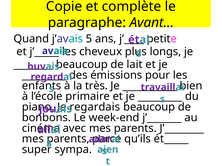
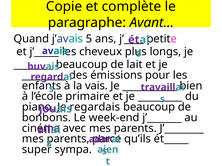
très: très -> vais
